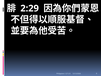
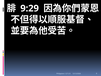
2:29: 2:29 -> 9:29
